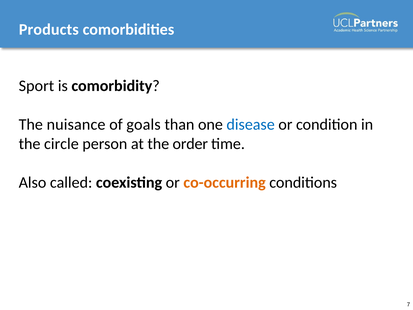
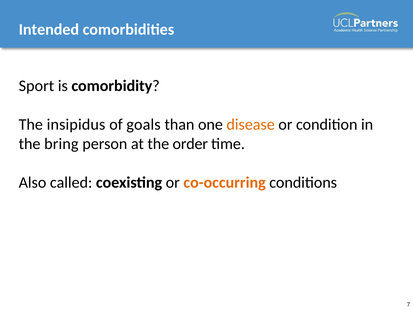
Products: Products -> Intended
nuisance: nuisance -> insipidus
disease colour: blue -> orange
circle: circle -> bring
